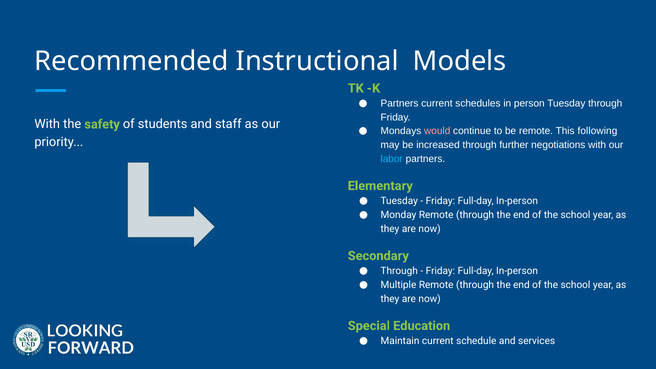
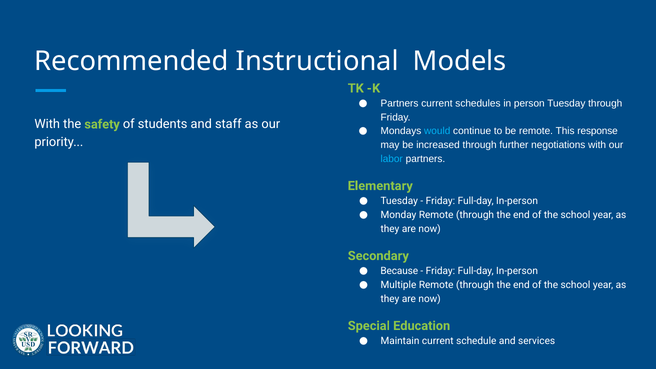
would colour: pink -> light blue
following: following -> response
Through at (399, 271): Through -> Because
